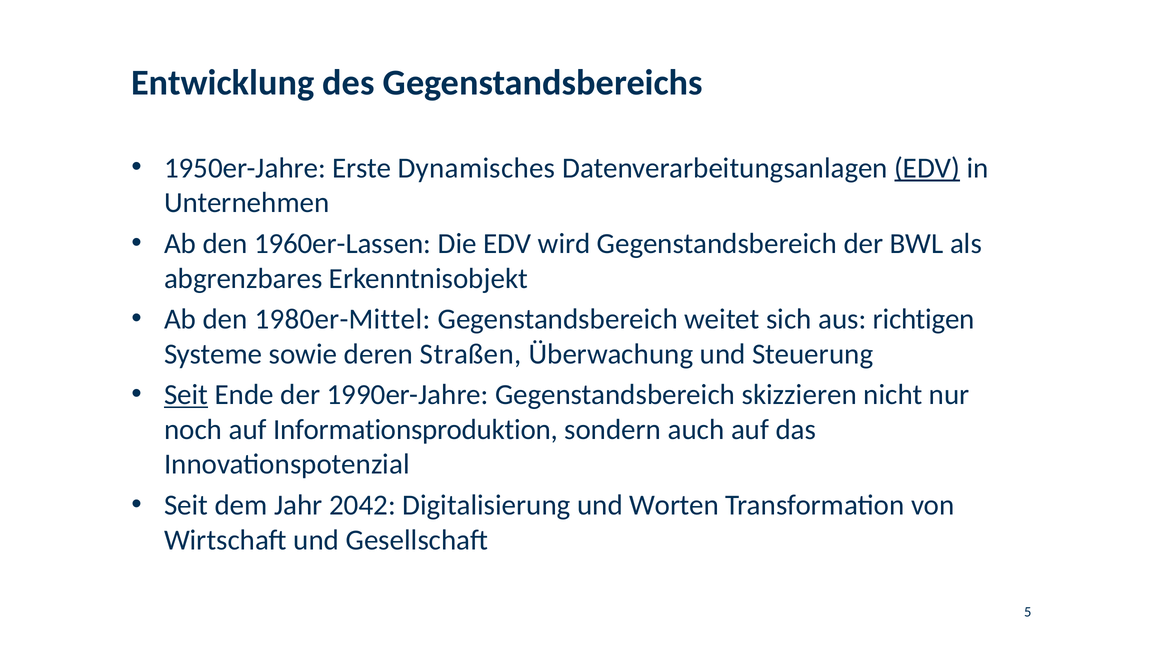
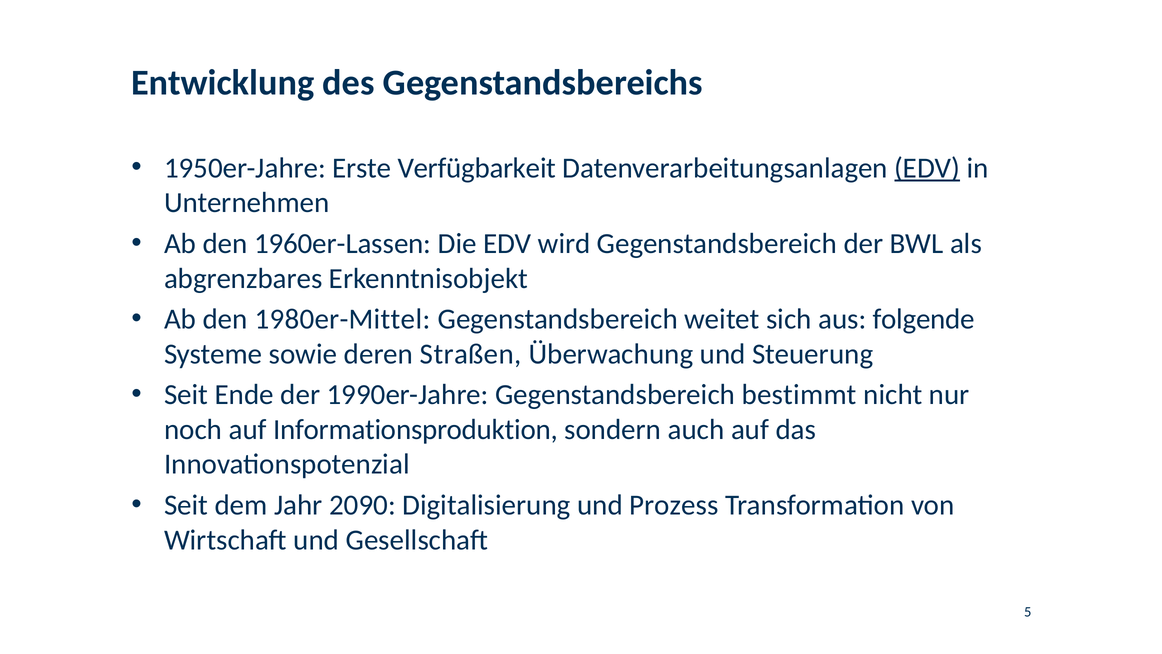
Dynamisches: Dynamisches -> Verfügbarkeit
richtigen: richtigen -> folgende
Seit at (186, 394) underline: present -> none
skizzieren: skizzieren -> bestimmt
2042: 2042 -> 2090
Worten: Worten -> Prozess
